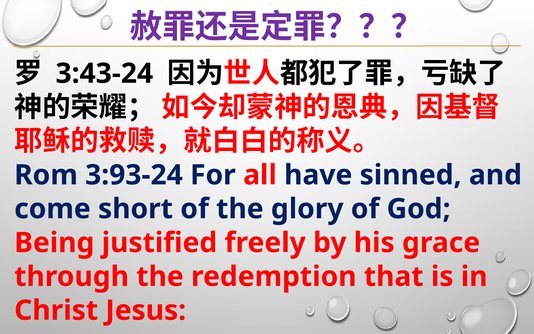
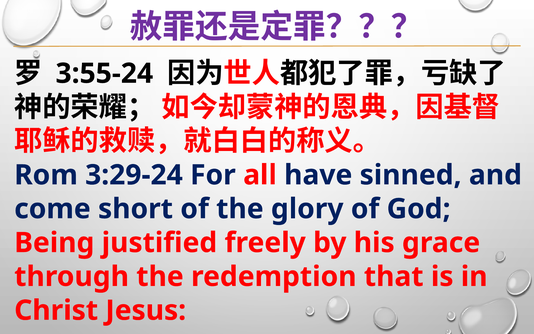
3:43-24: 3:43-24 -> 3:55-24
3:93-24: 3:93-24 -> 3:29-24
